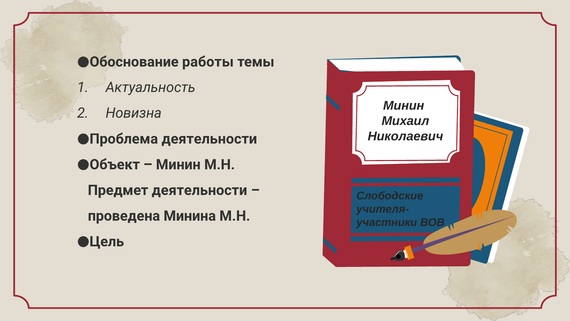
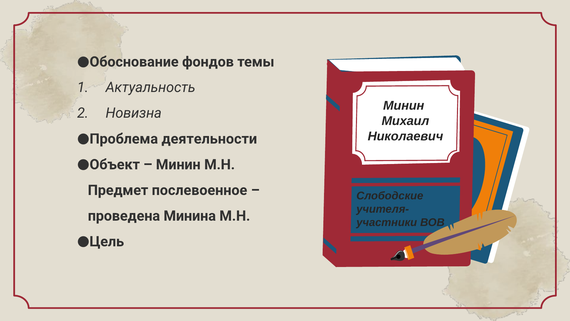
работы: работы -> фондов
Предмет деятельности: деятельности -> послевоенное
